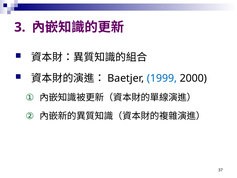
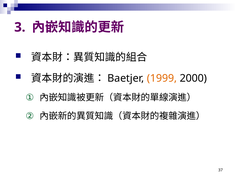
1999 colour: blue -> orange
